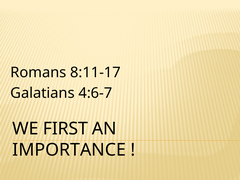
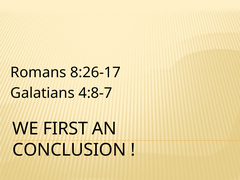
8:11-17: 8:11-17 -> 8:26-17
4:6-7: 4:6-7 -> 4:8-7
IMPORTANCE: IMPORTANCE -> CONCLUSION
